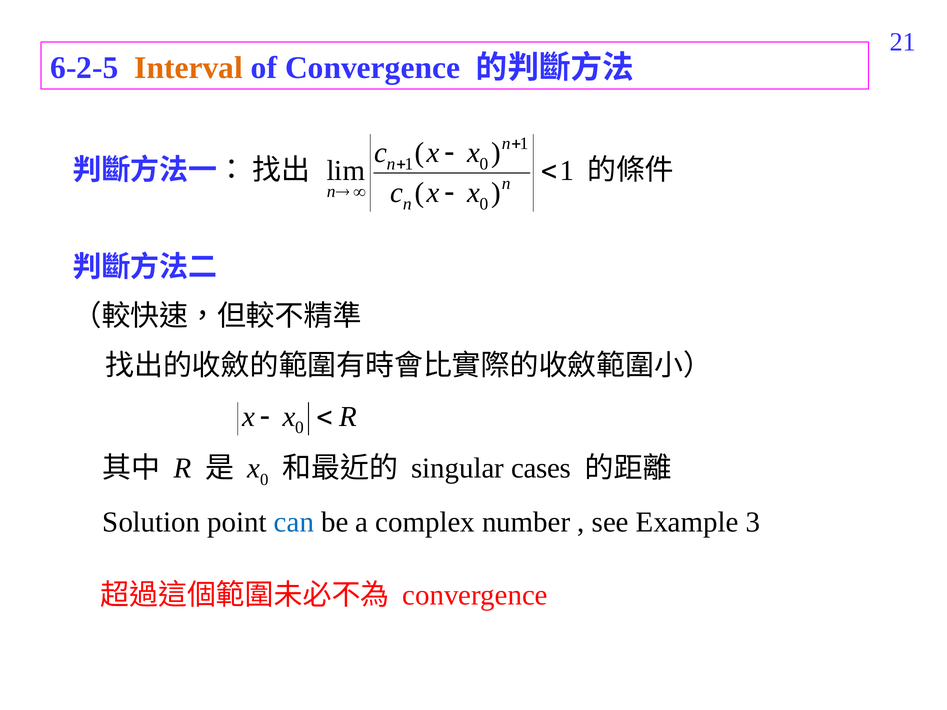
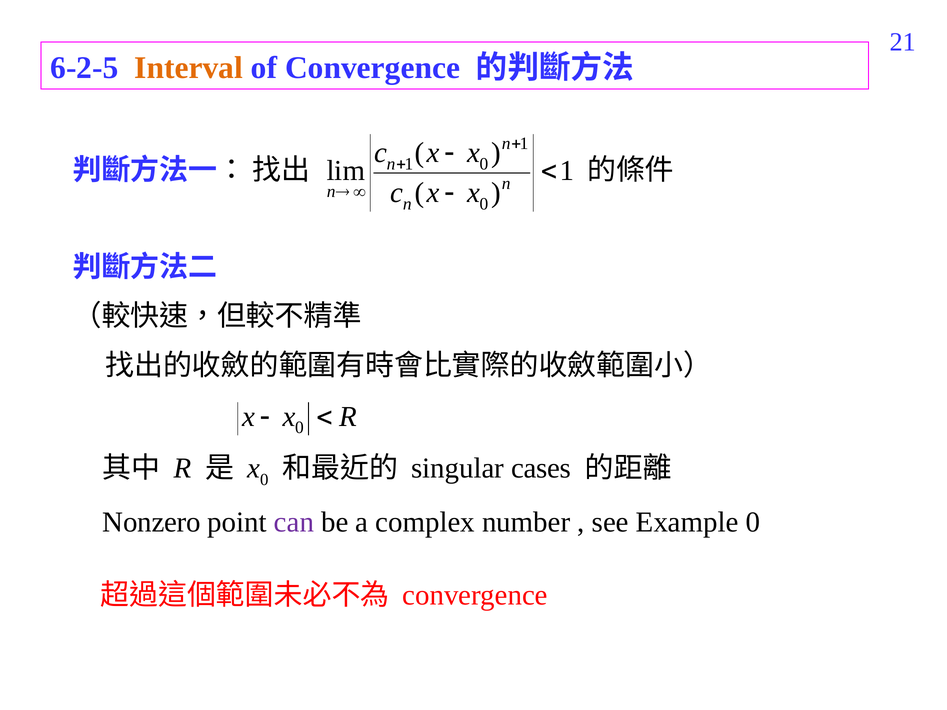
Solution: Solution -> Nonzero
can colour: blue -> purple
Example 3: 3 -> 0
